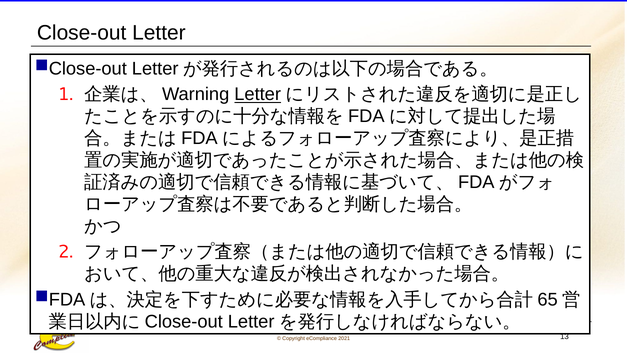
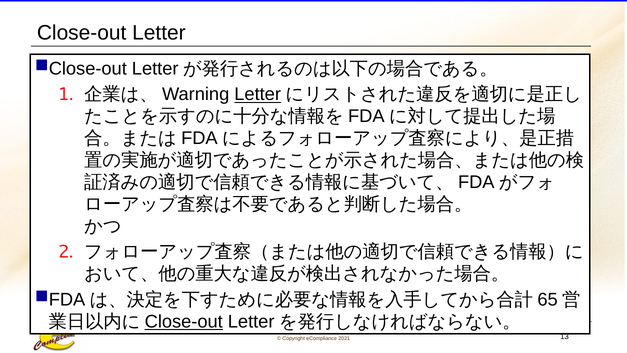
Close-out at (184, 321) underline: none -> present
